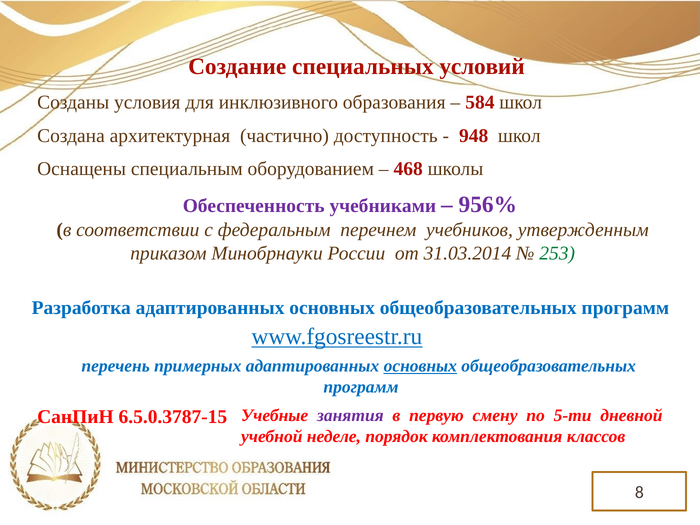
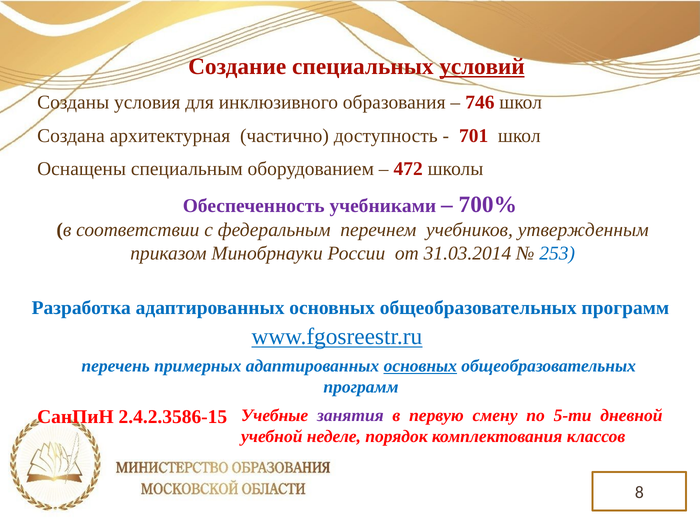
условий underline: none -> present
584: 584 -> 746
948: 948 -> 701
468: 468 -> 472
956%: 956% -> 700%
253 colour: green -> blue
6.5.0.3787-15: 6.5.0.3787-15 -> 2.4.2.3586-15
